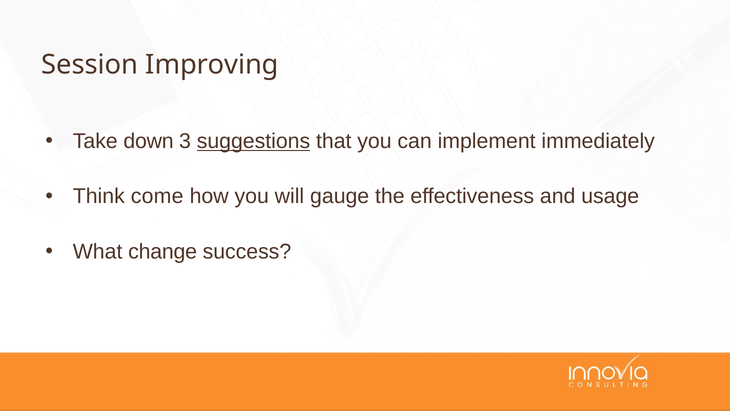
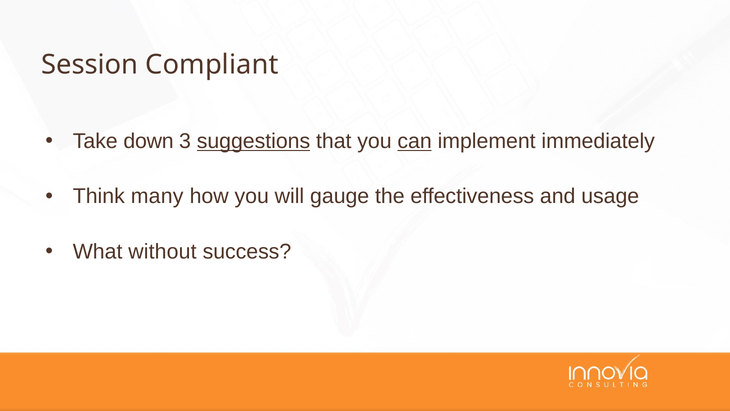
Improving: Improving -> Compliant
can underline: none -> present
come: come -> many
change: change -> without
